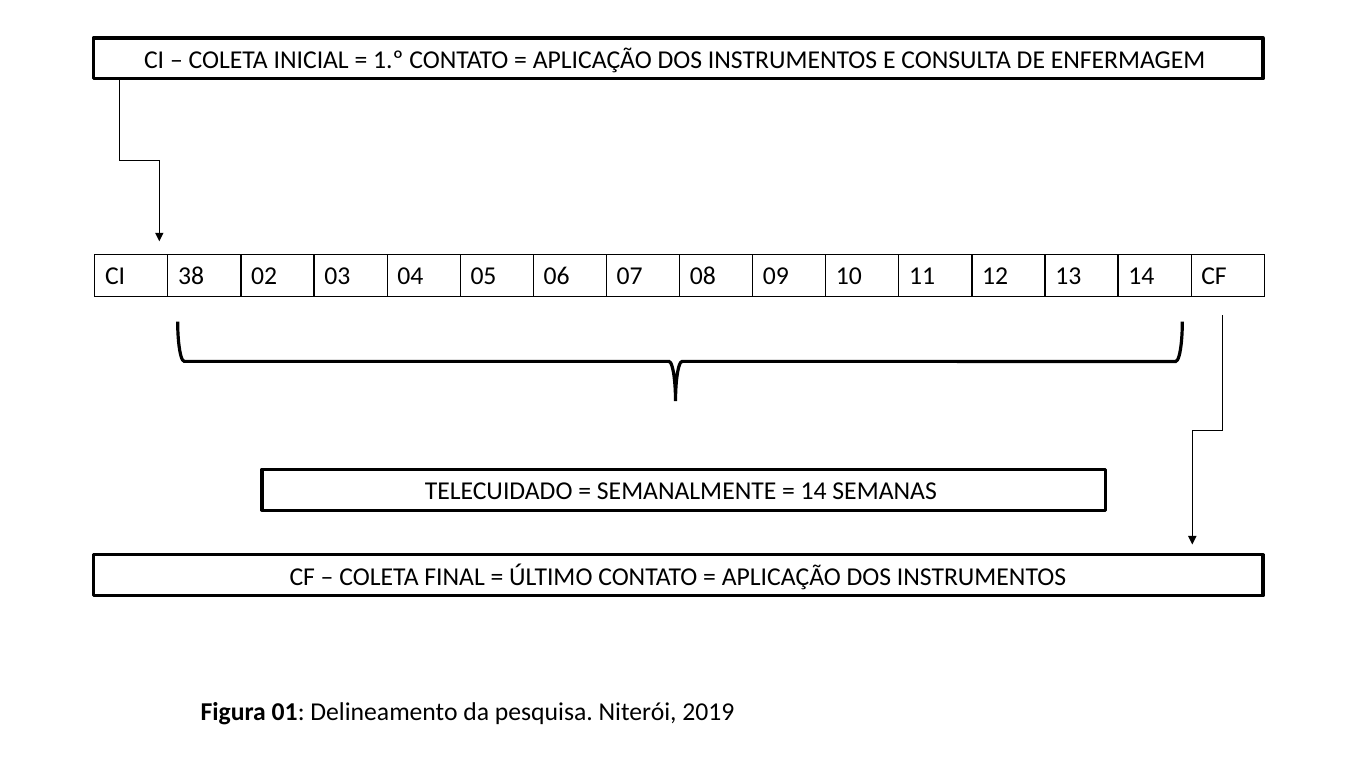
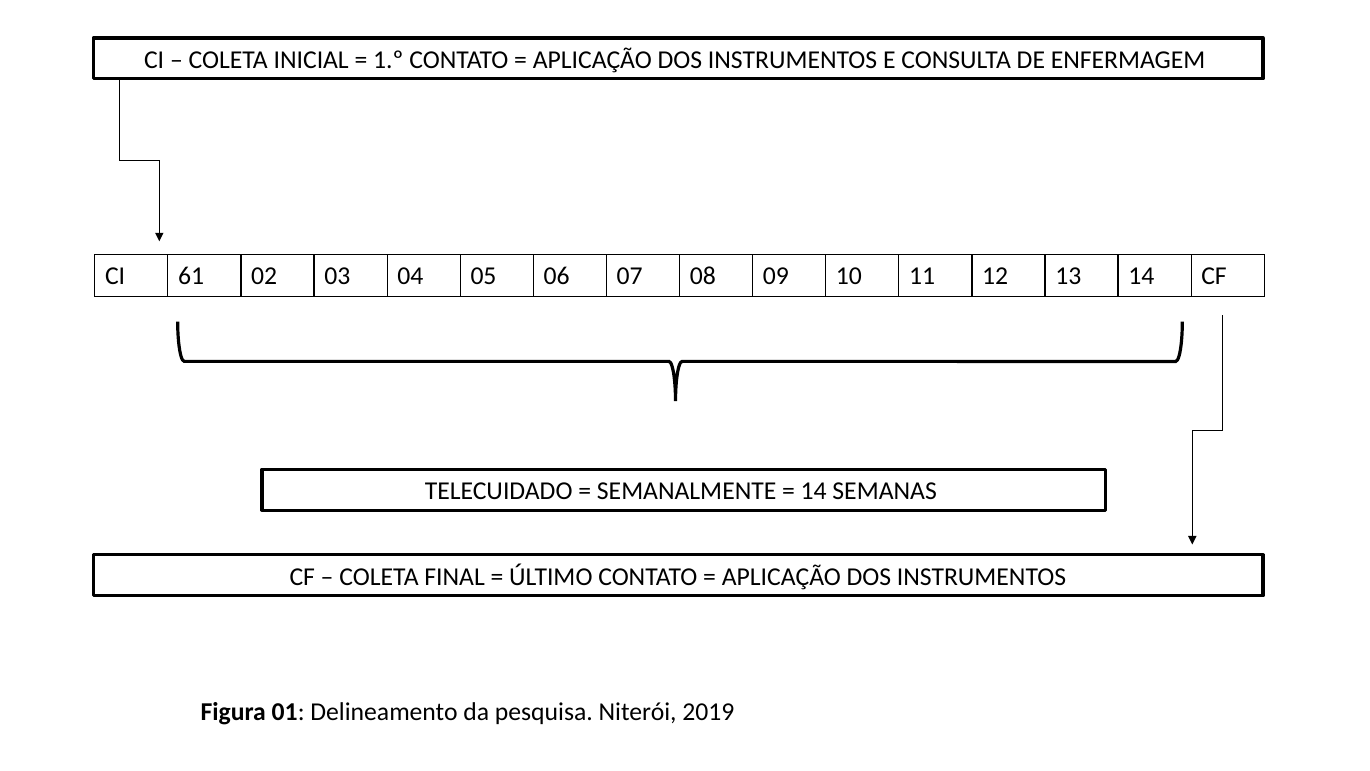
38: 38 -> 61
